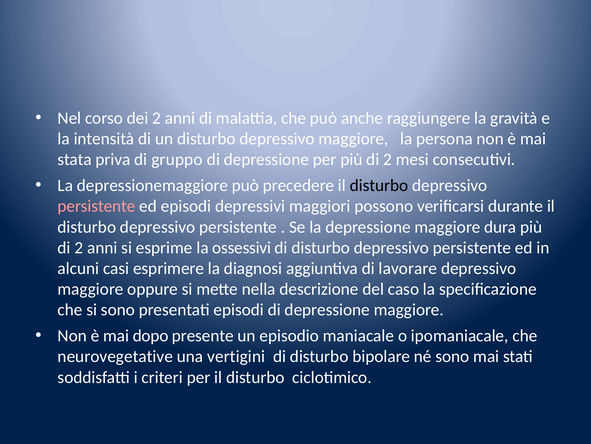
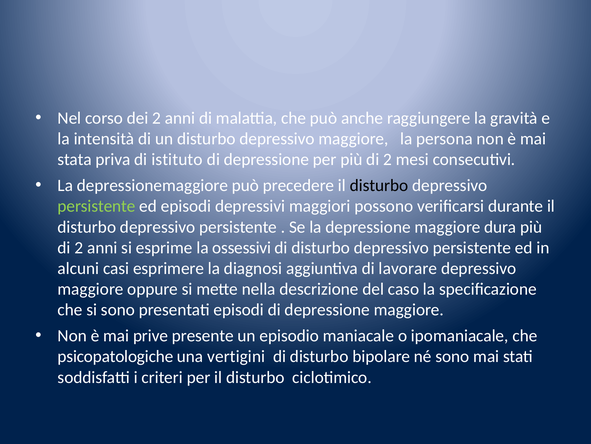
gruppo: gruppo -> istituto
persistente at (97, 206) colour: pink -> light green
dopo: dopo -> prive
neurovegetative: neurovegetative -> psicopatologiche
